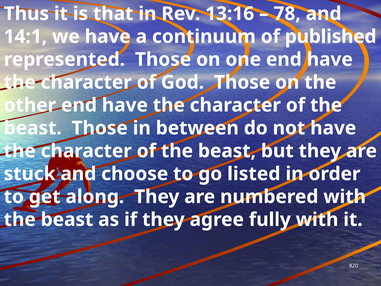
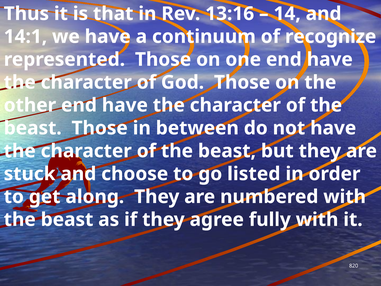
78: 78 -> 14
published: published -> recognize
